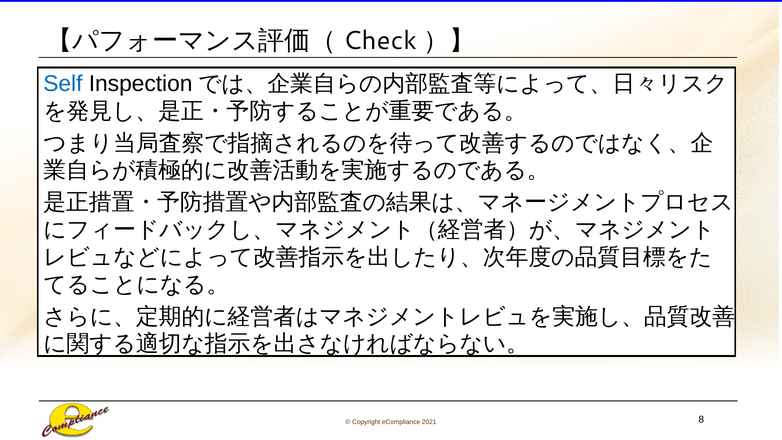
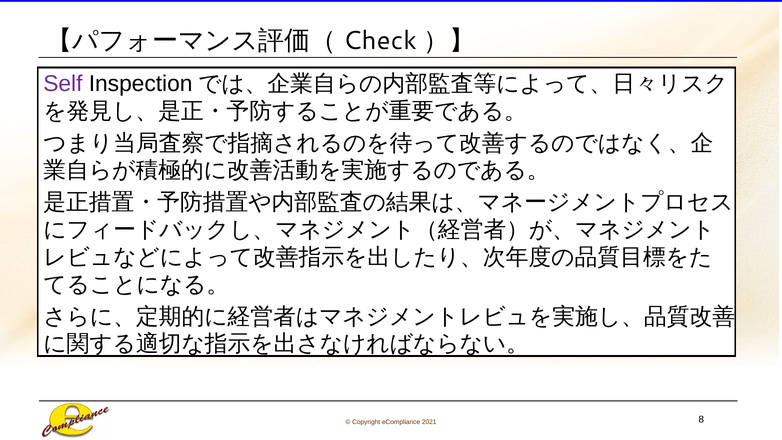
Self colour: blue -> purple
